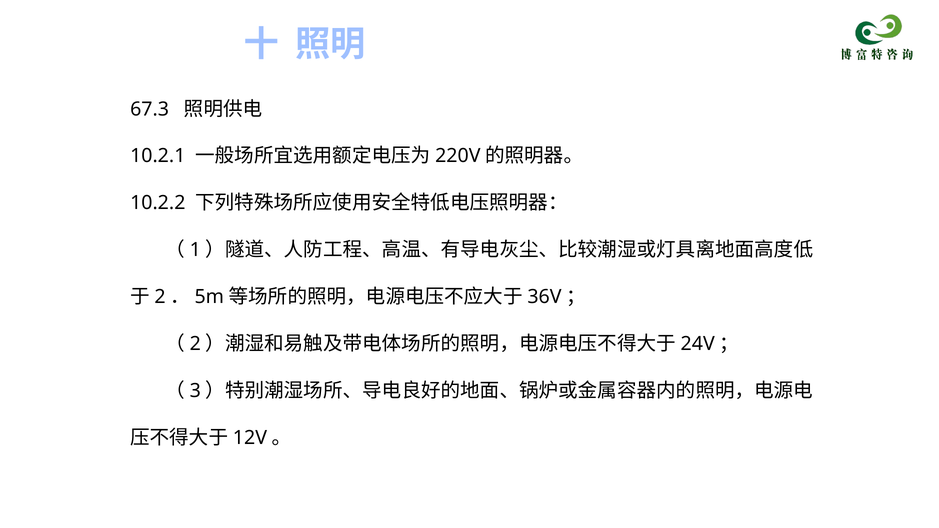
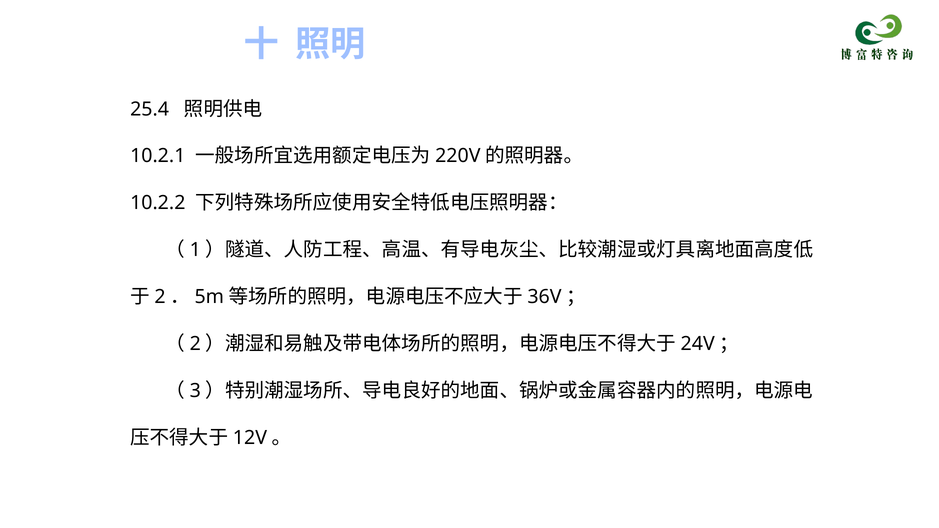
67.3: 67.3 -> 25.4
